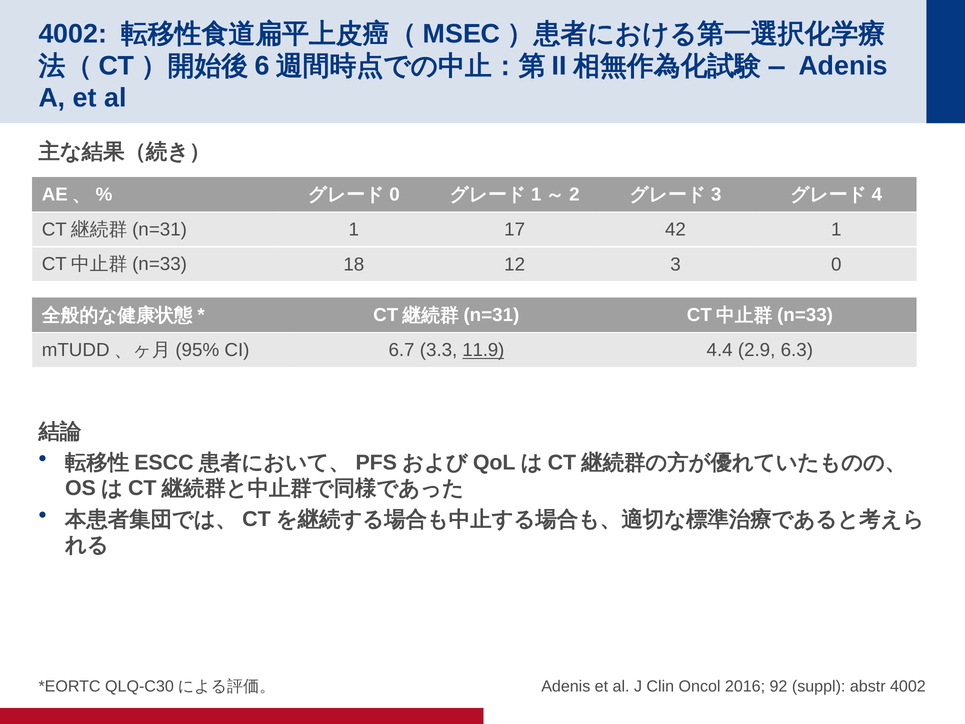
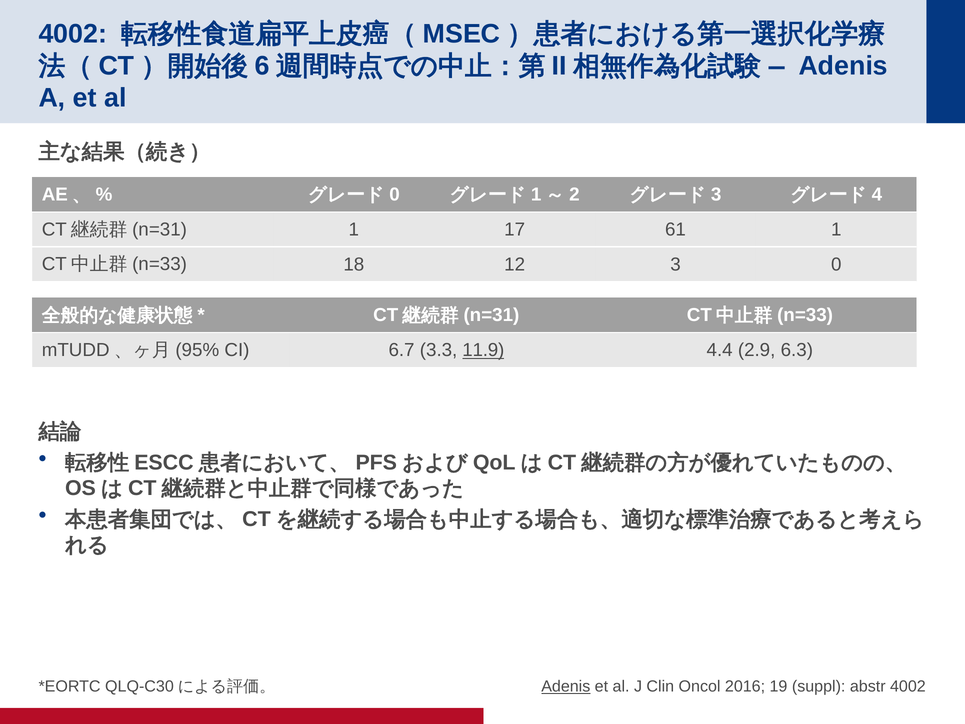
42: 42 -> 61
Adenis at (566, 686) underline: none -> present
92: 92 -> 19
